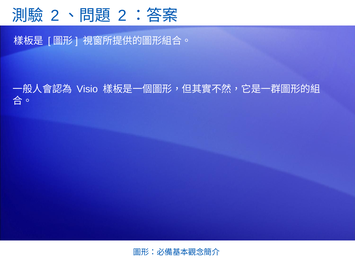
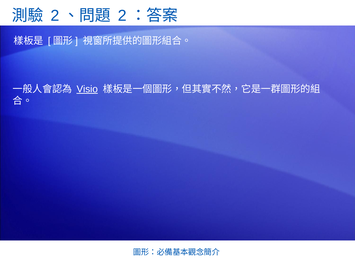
Visio underline: none -> present
